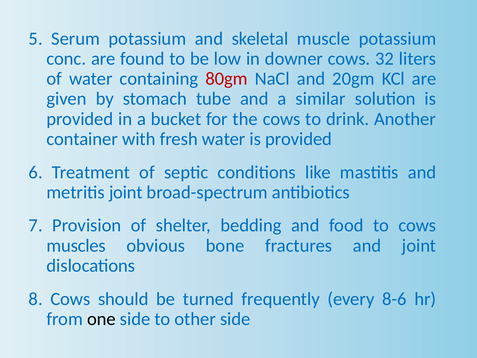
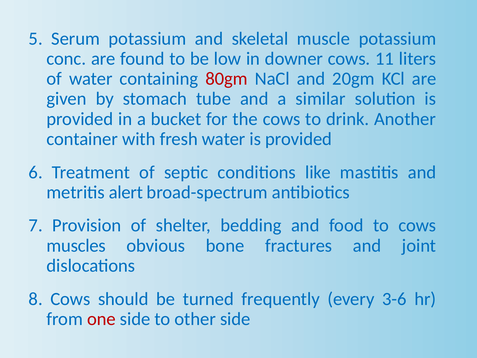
32: 32 -> 11
metritis joint: joint -> alert
8-6: 8-6 -> 3-6
one colour: black -> red
